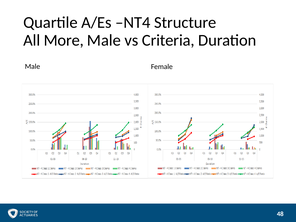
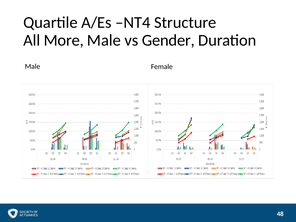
Criteria: Criteria -> Gender
